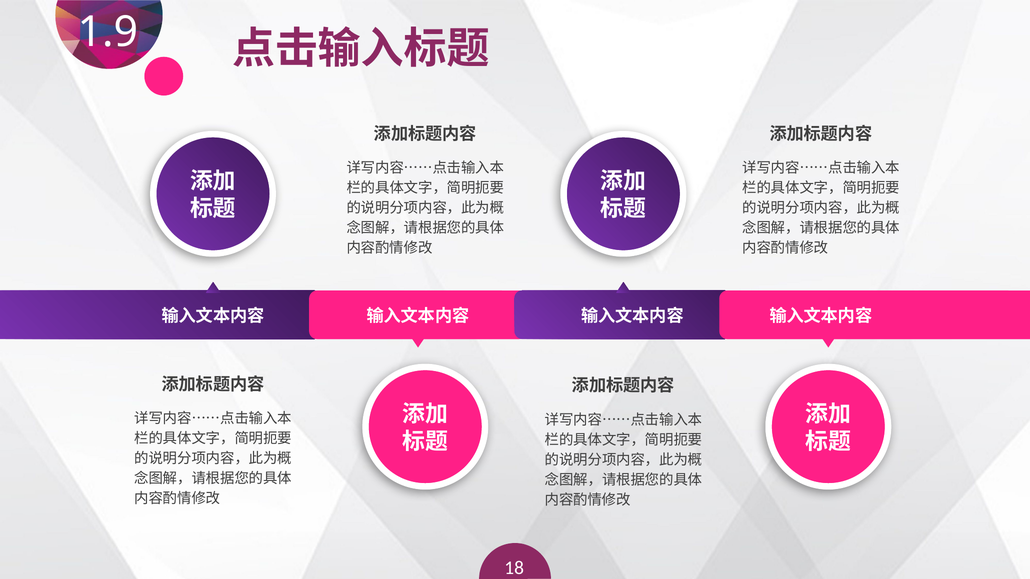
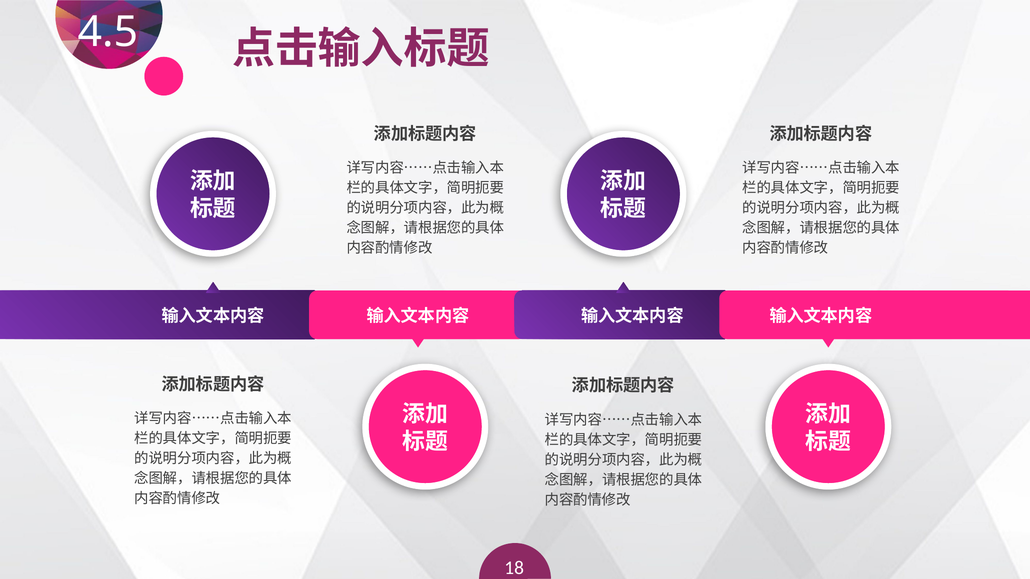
1.9: 1.9 -> 4.5
